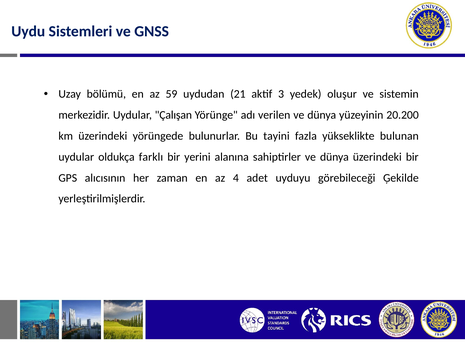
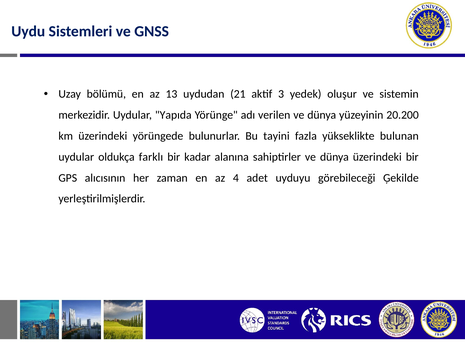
59: 59 -> 13
Çalışan: Çalışan -> Yapıda
yerini: yerini -> kadar
